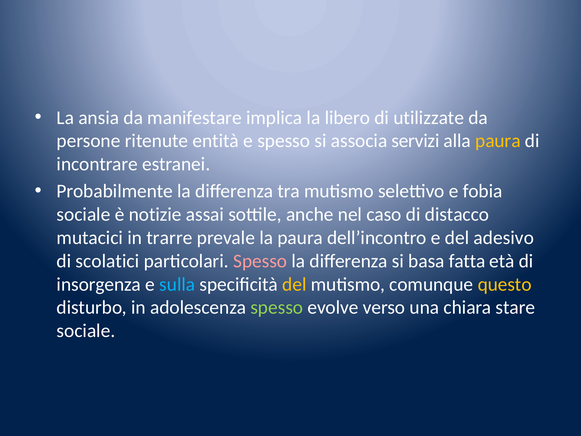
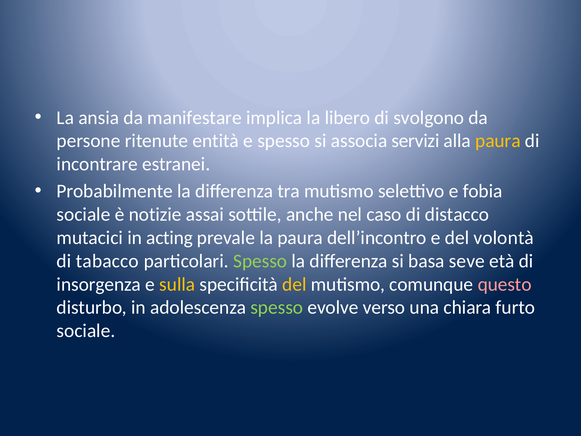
utilizzate: utilizzate -> svolgono
trarre: trarre -> acting
adesivo: adesivo -> volontà
scolatici: scolatici -> tabacco
Spesso at (260, 261) colour: pink -> light green
fatta: fatta -> seve
sulla colour: light blue -> yellow
questo colour: yellow -> pink
stare: stare -> furto
